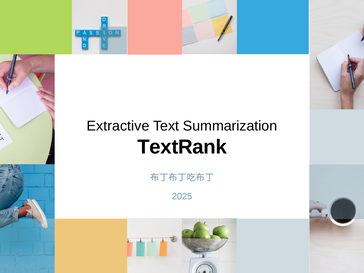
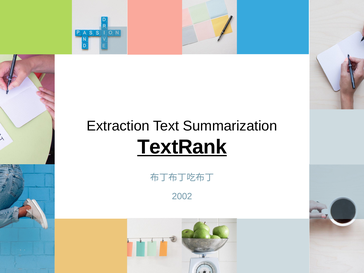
Extractive: Extractive -> Extraction
TextRank underline: none -> present
2025: 2025 -> 2002
